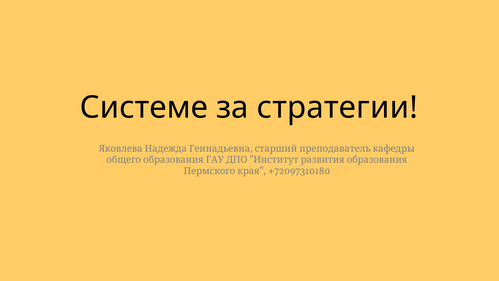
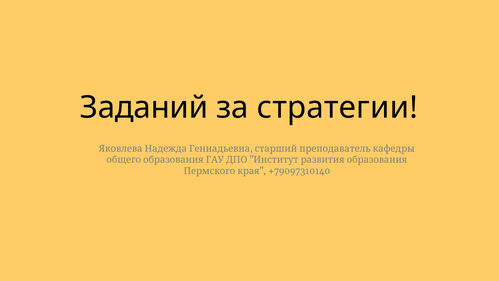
Системе: Системе -> Заданий
+72097310180: +72097310180 -> +79097310140
